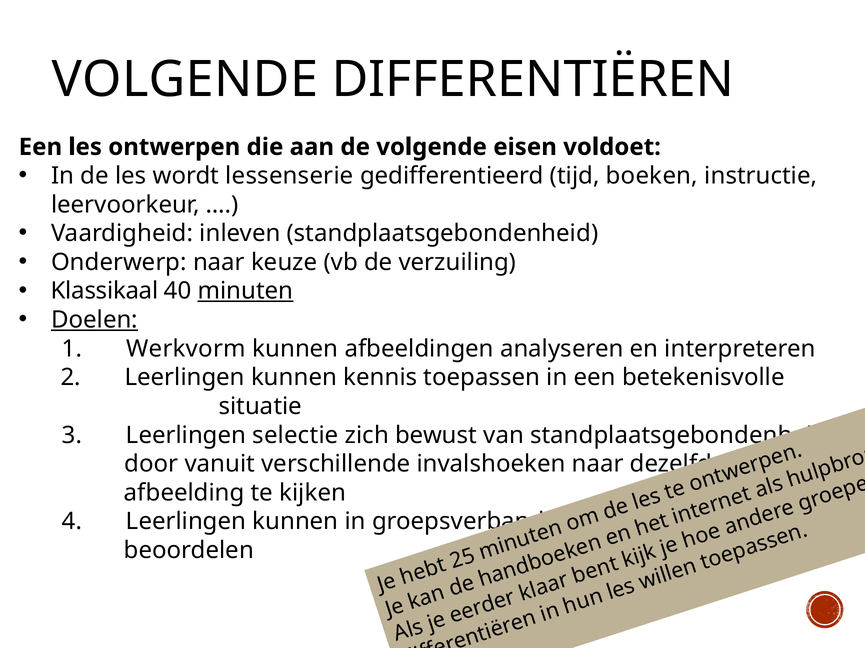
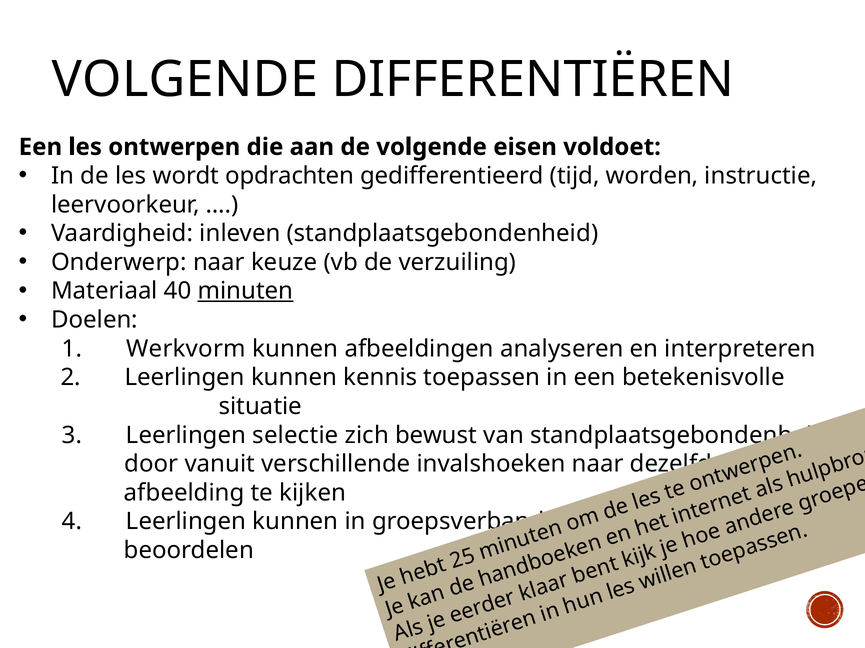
lessenserie: lessenserie -> opdrachten
boeken: boeken -> worden
Klassikaal: Klassikaal -> Materiaal
Doelen underline: present -> none
